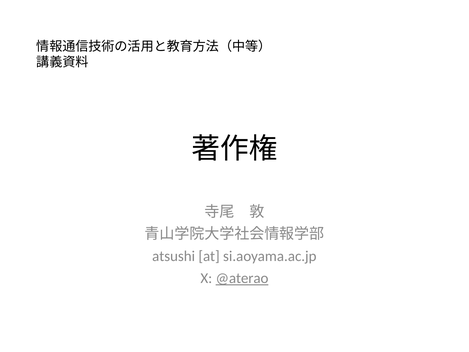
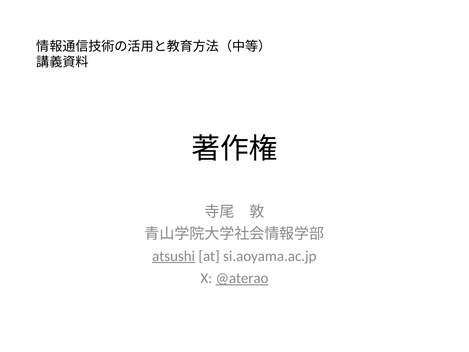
atsushi underline: none -> present
